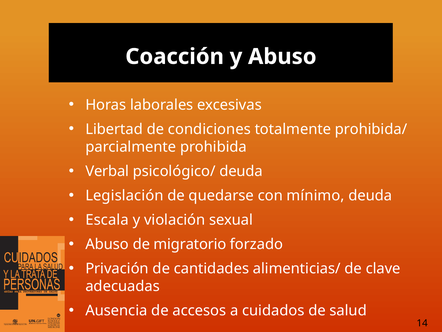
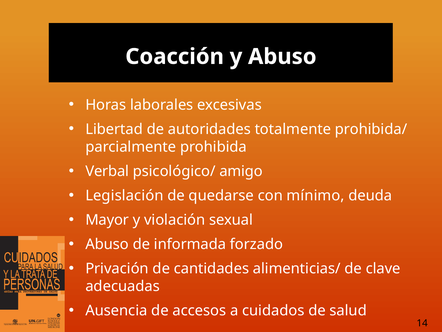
condiciones: condiciones -> autoridades
psicológico/ deuda: deuda -> amigo
Escala: Escala -> Mayor
migratorio: migratorio -> informada
